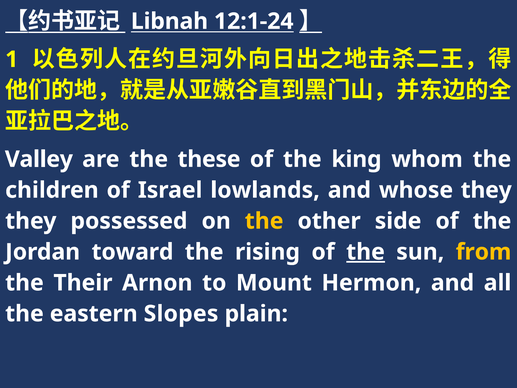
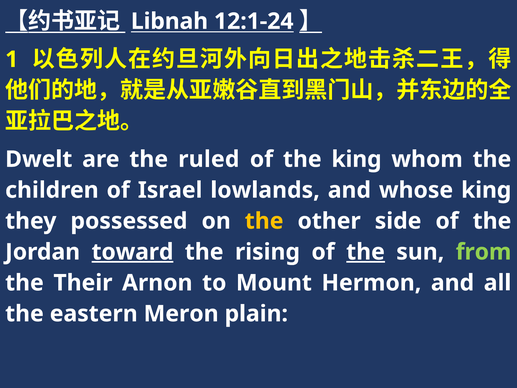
Valley: Valley -> Dwelt
these: these -> ruled
whose they: they -> king
toward underline: none -> present
from colour: yellow -> light green
Slopes: Slopes -> Meron
